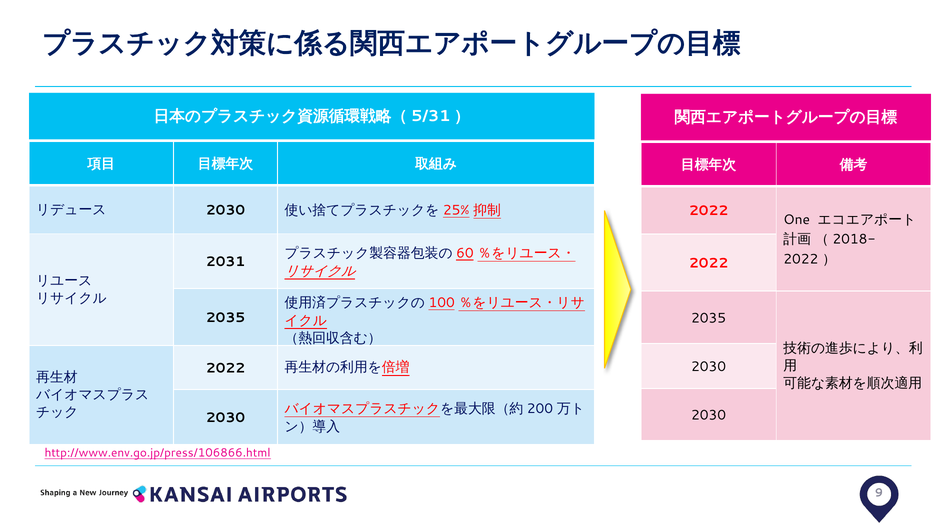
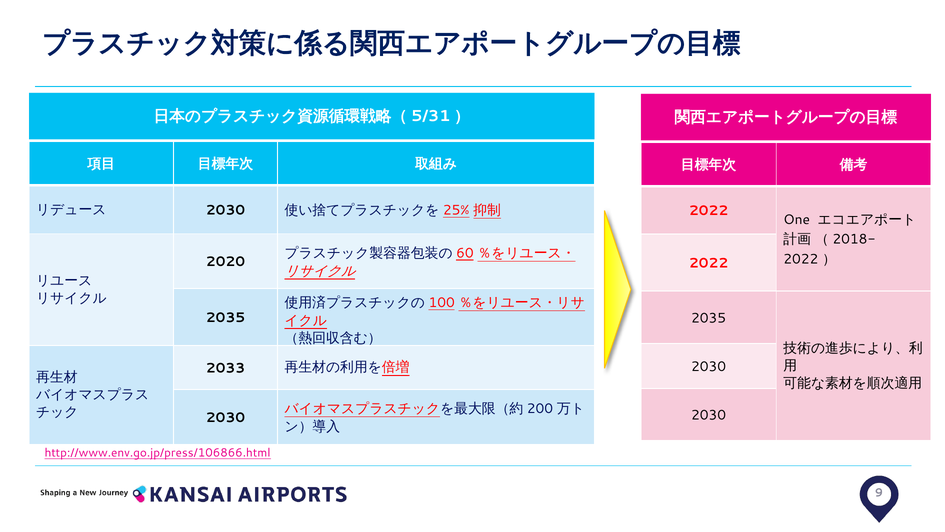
2031: 2031 -> 2020
2022 at (225, 368): 2022 -> 2033
